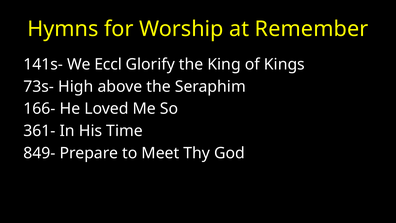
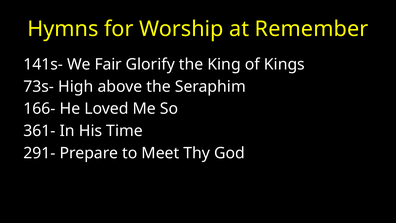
Eccl: Eccl -> Fair
849-: 849- -> 291-
